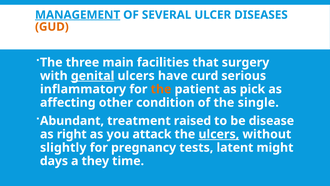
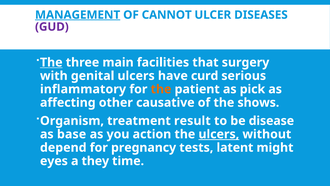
SEVERAL: SEVERAL -> CANNOT
GUD colour: orange -> purple
The at (51, 62) underline: none -> present
genital underline: present -> none
condition: condition -> causative
single: single -> shows
Abundant: Abundant -> Organism
raised: raised -> result
right: right -> base
attack: attack -> action
slightly: slightly -> depend
days: days -> eyes
